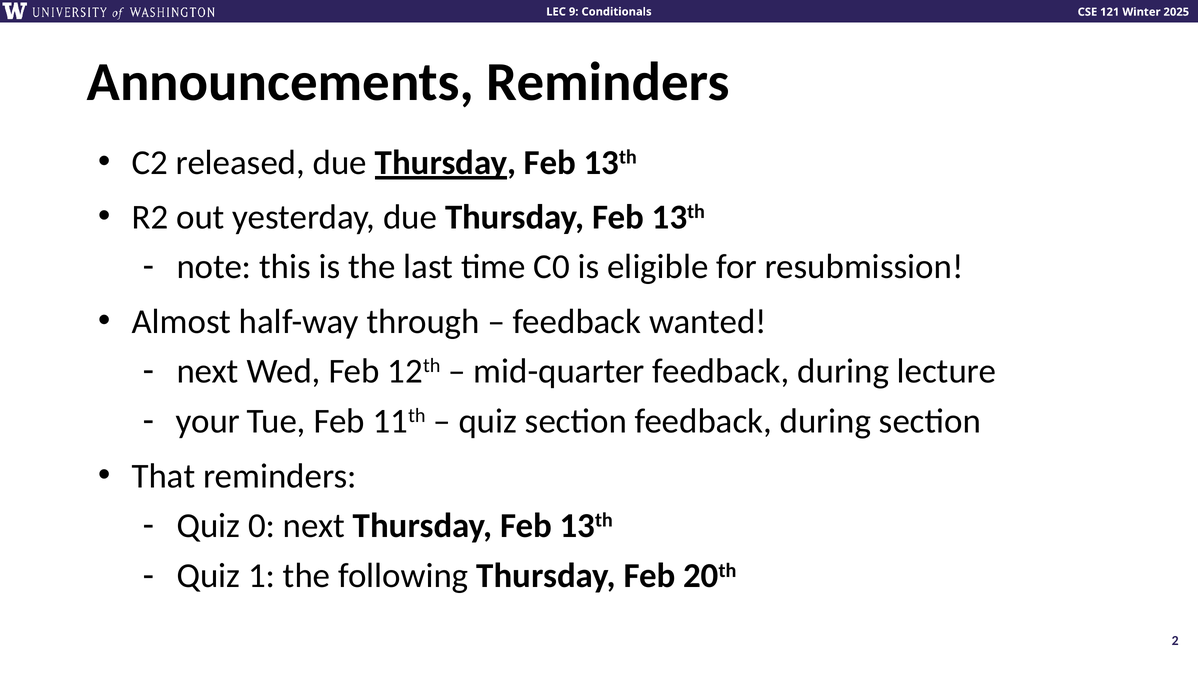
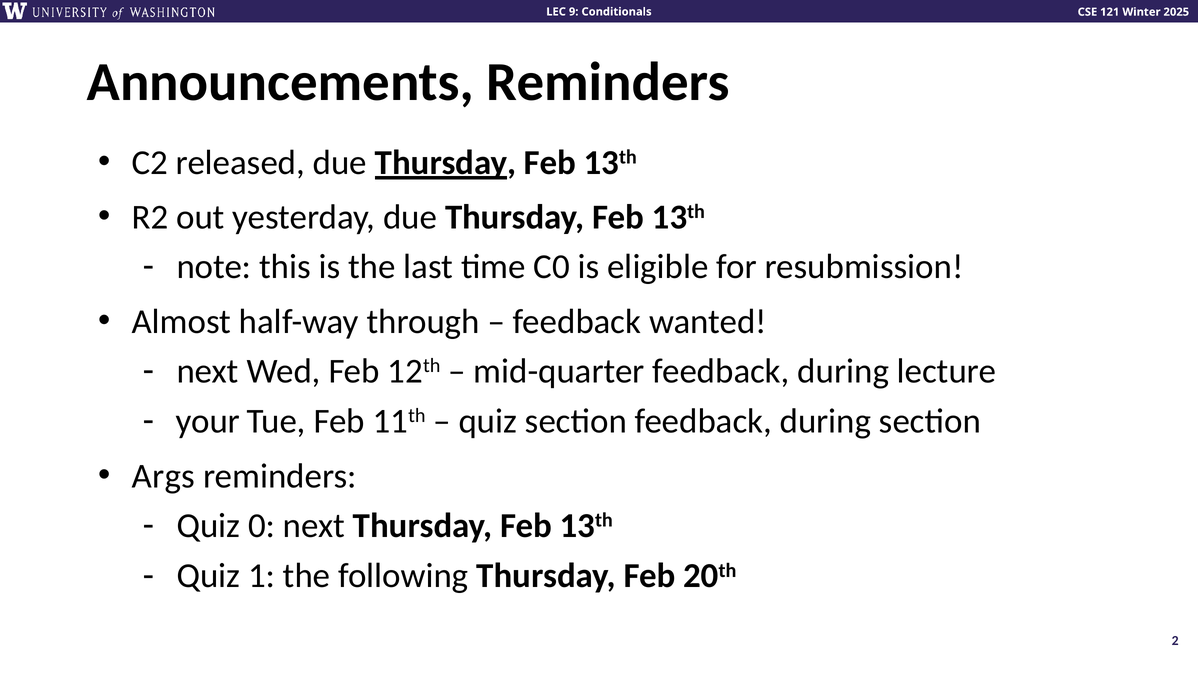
That: That -> Args
